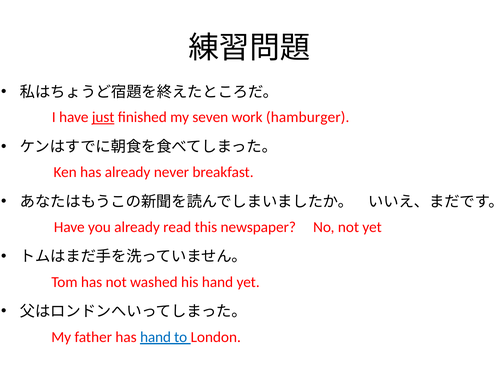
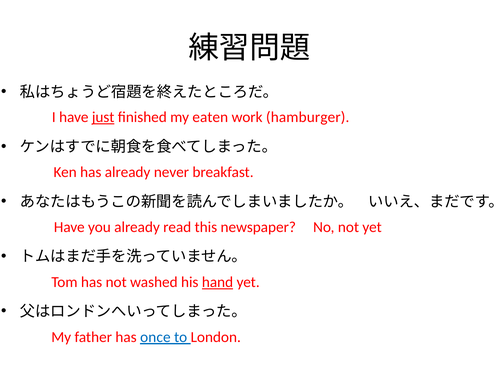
seven: seven -> eaten
hand at (218, 282) underline: none -> present
has hand: hand -> once
